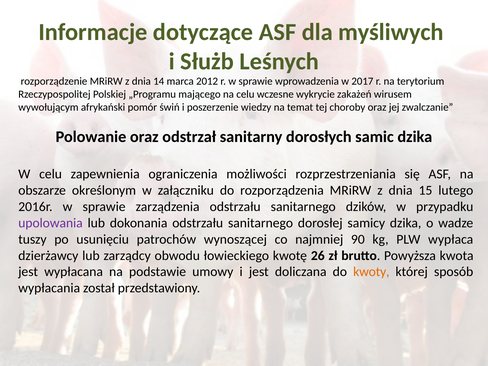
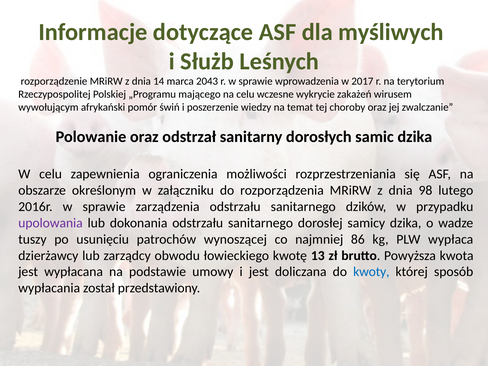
2012: 2012 -> 2043
15: 15 -> 98
90: 90 -> 86
26: 26 -> 13
kwoty colour: orange -> blue
